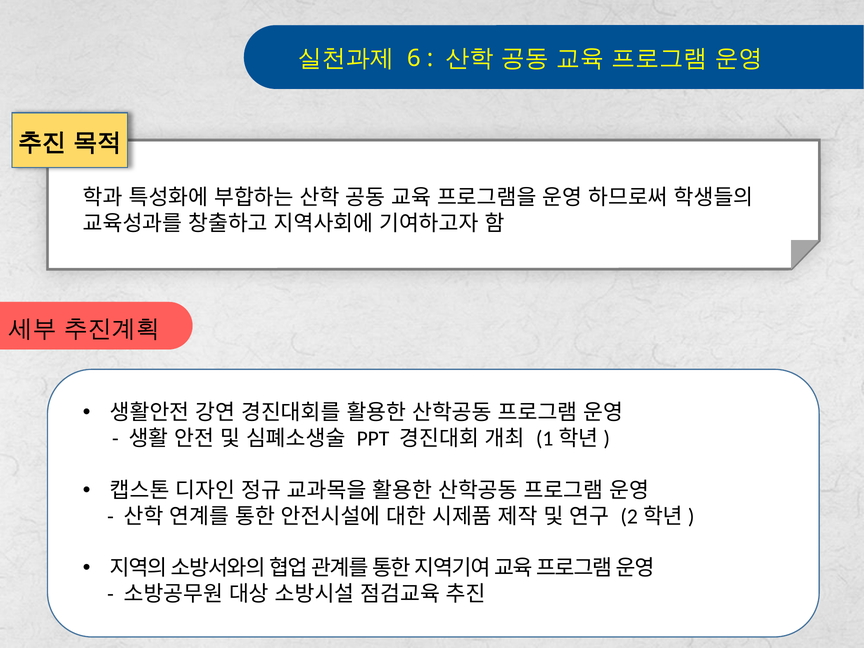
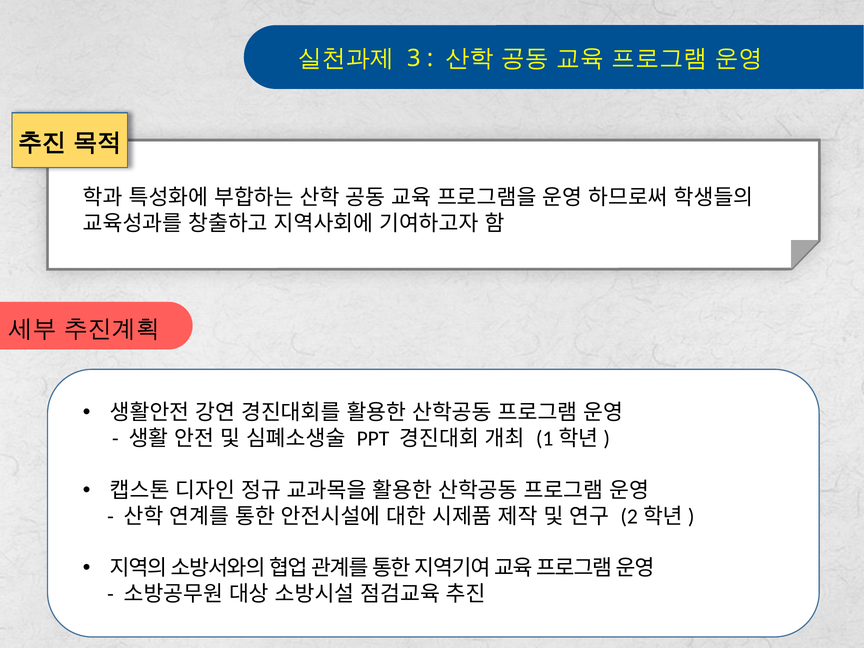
6: 6 -> 3
